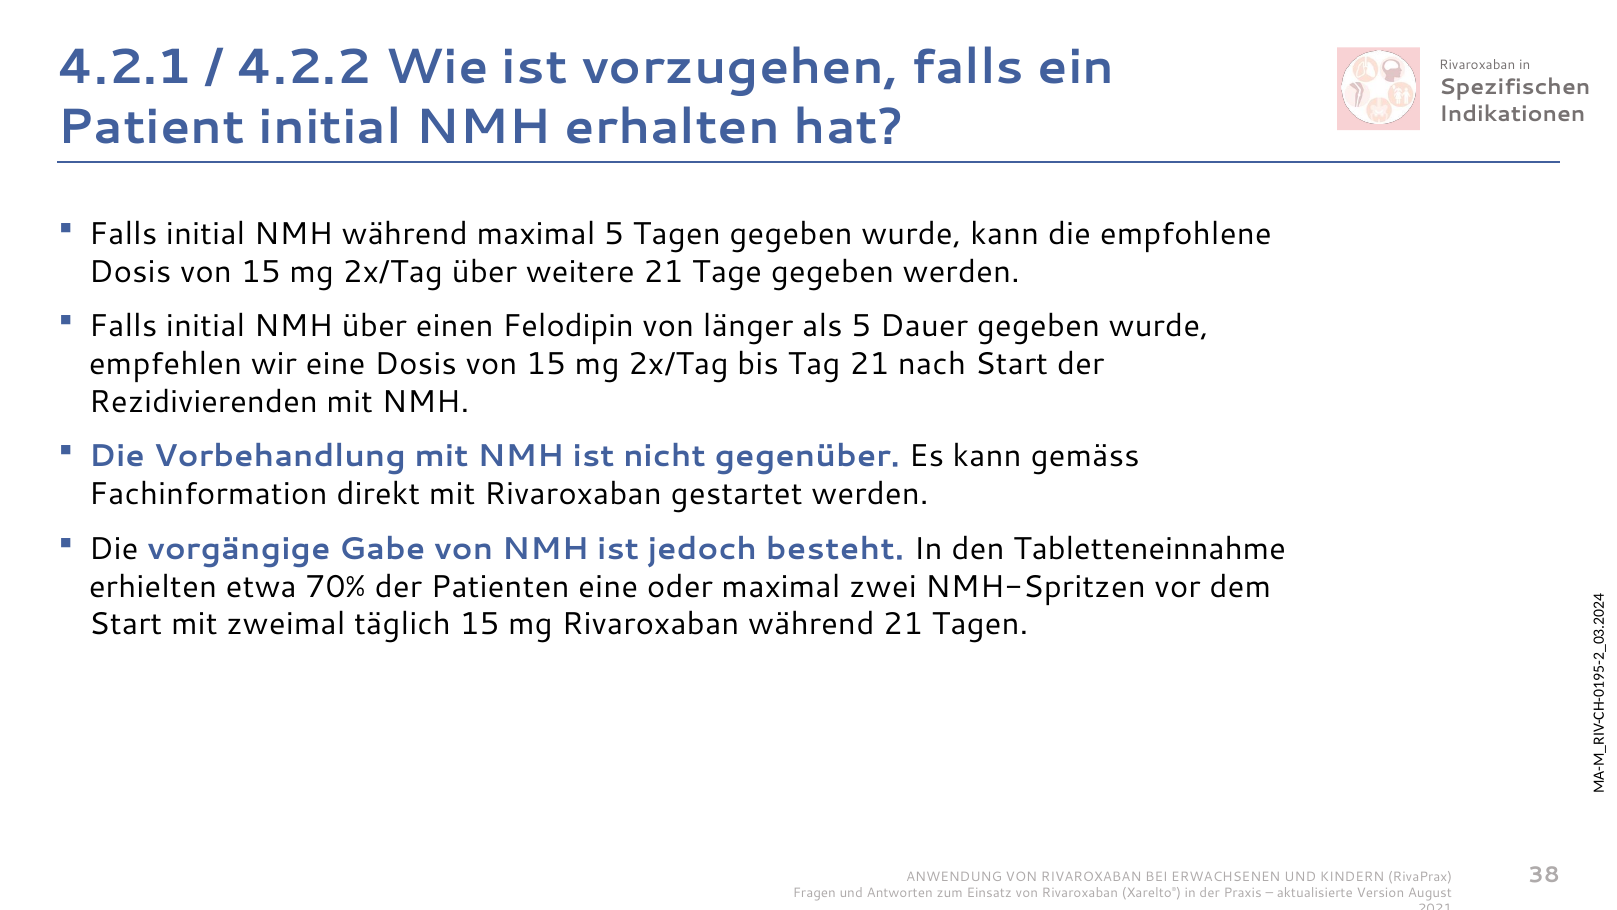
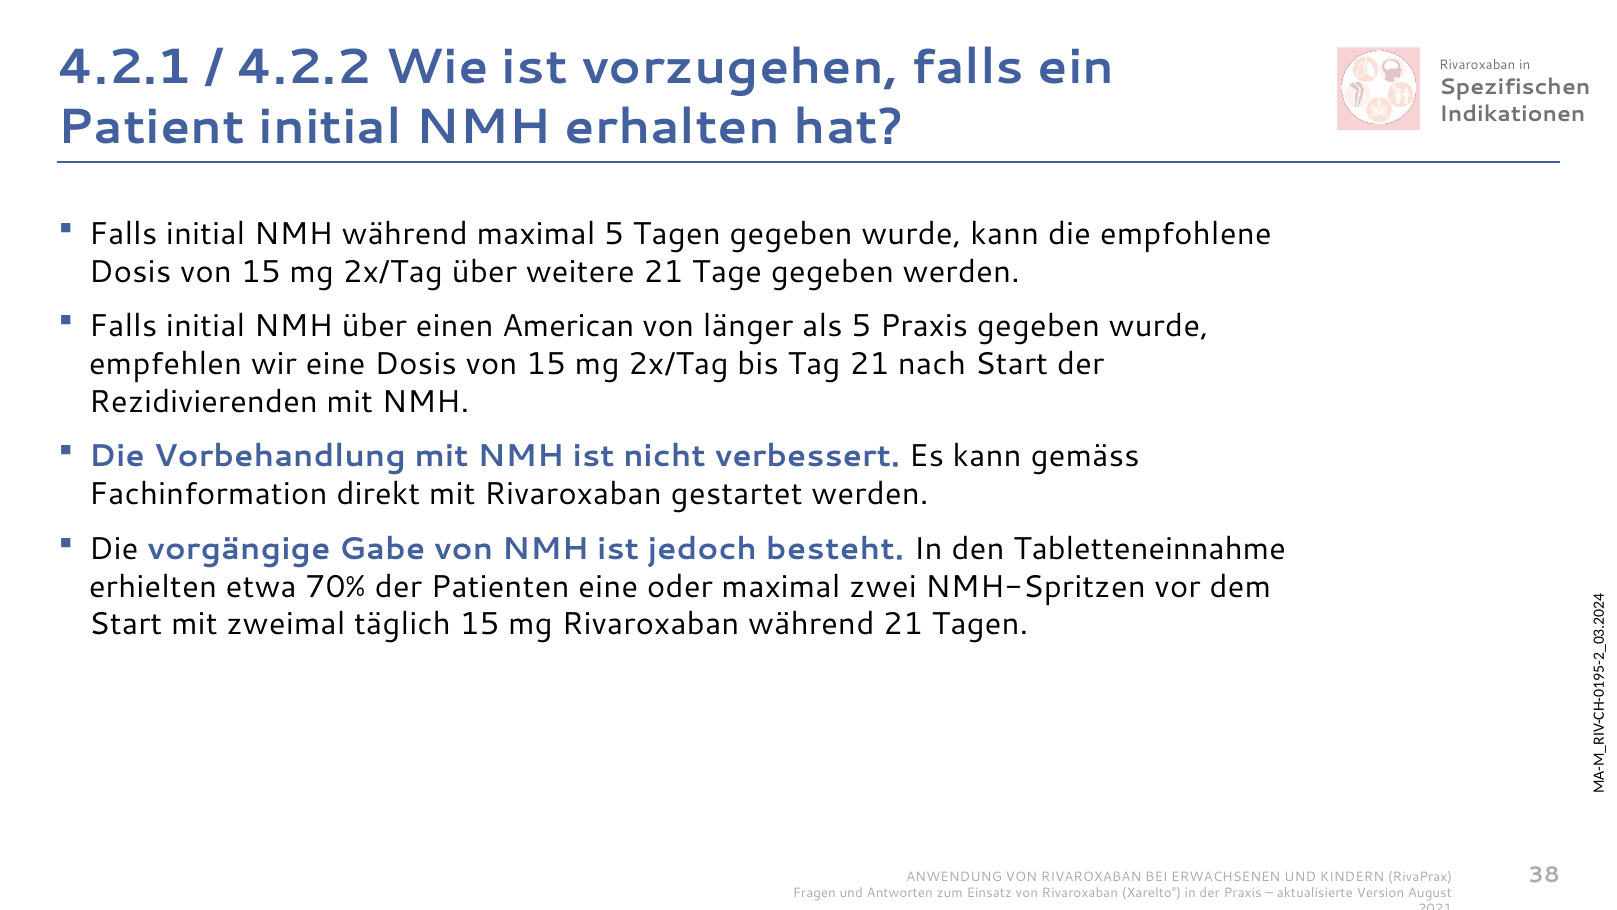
Felodipin: Felodipin -> American
5 Dauer: Dauer -> Praxis
gegenüber: gegenüber -> verbessert
